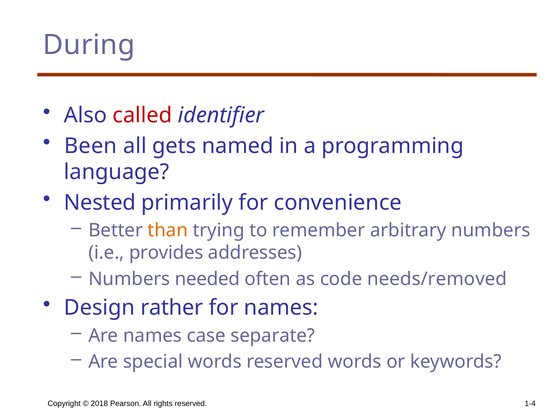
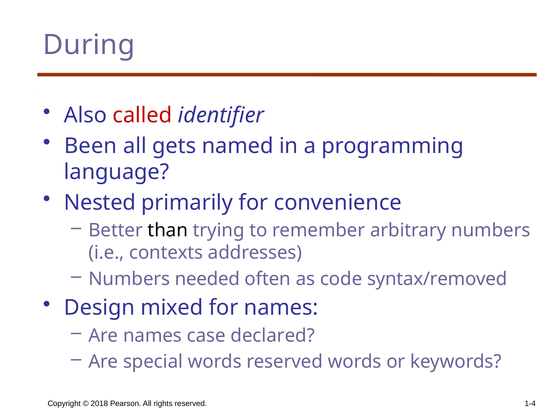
than colour: orange -> black
provides: provides -> contexts
needs/removed: needs/removed -> syntax/removed
rather: rather -> mixed
separate: separate -> declared
